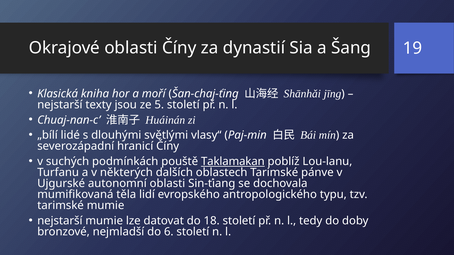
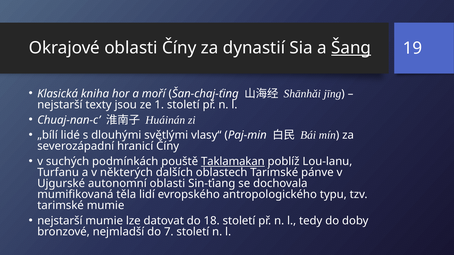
Šang underline: none -> present
5: 5 -> 1
6: 6 -> 7
